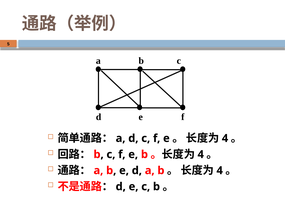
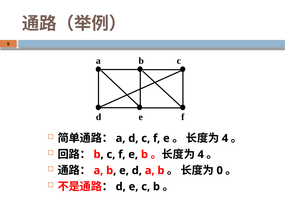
4 at (220, 170): 4 -> 0
